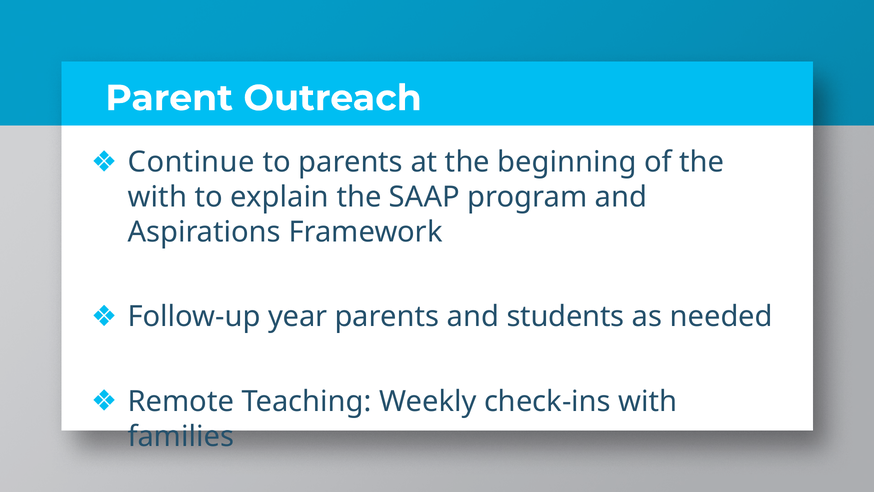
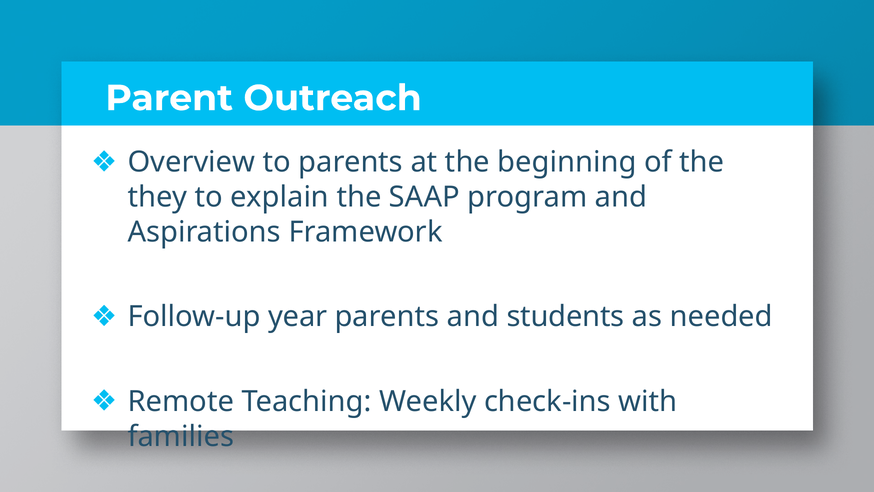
Continue: Continue -> Overview
with at (157, 197): with -> they
